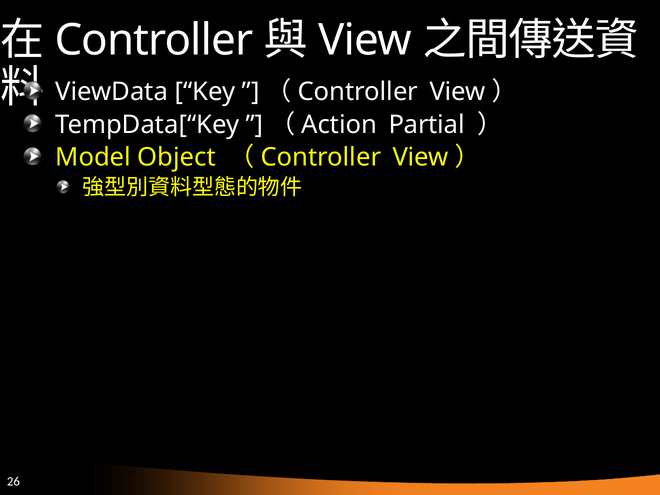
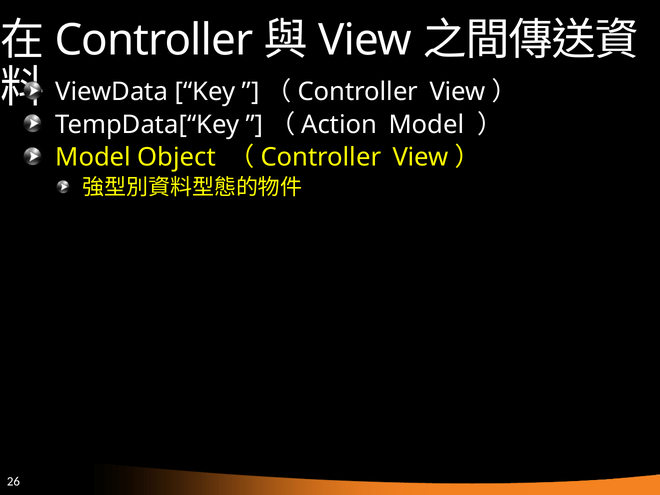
Partial at (427, 125): Partial -> Model
